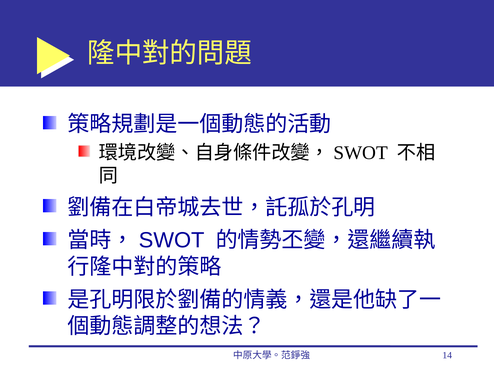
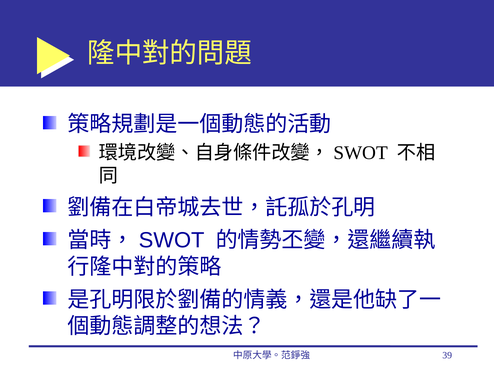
14: 14 -> 39
